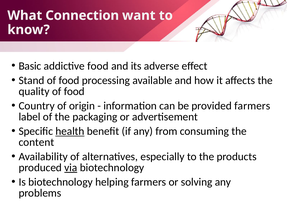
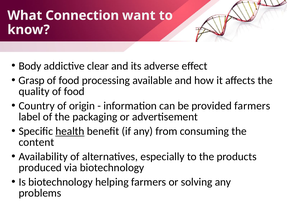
Basic: Basic -> Body
addictive food: food -> clear
Stand: Stand -> Grasp
via underline: present -> none
